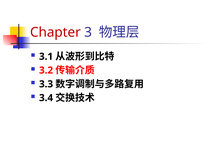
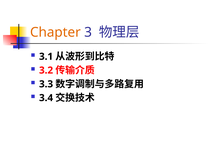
Chapter colour: red -> orange
